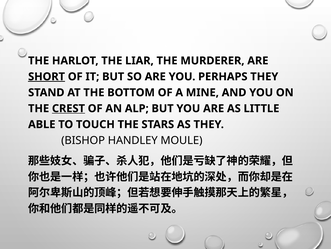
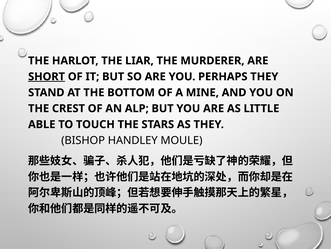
CREST underline: present -> none
